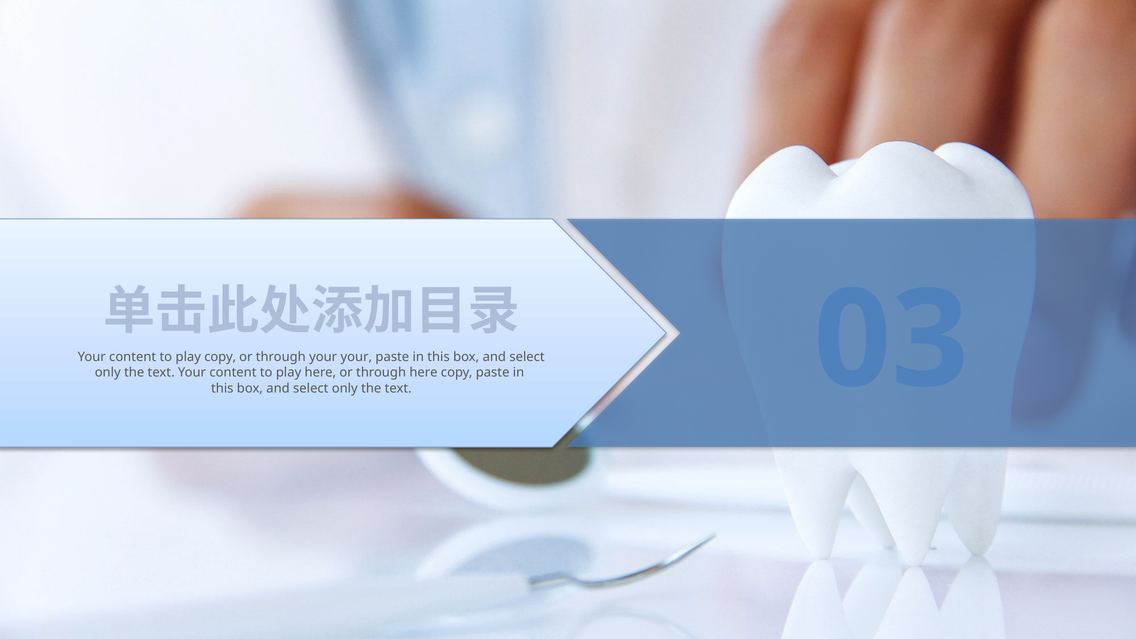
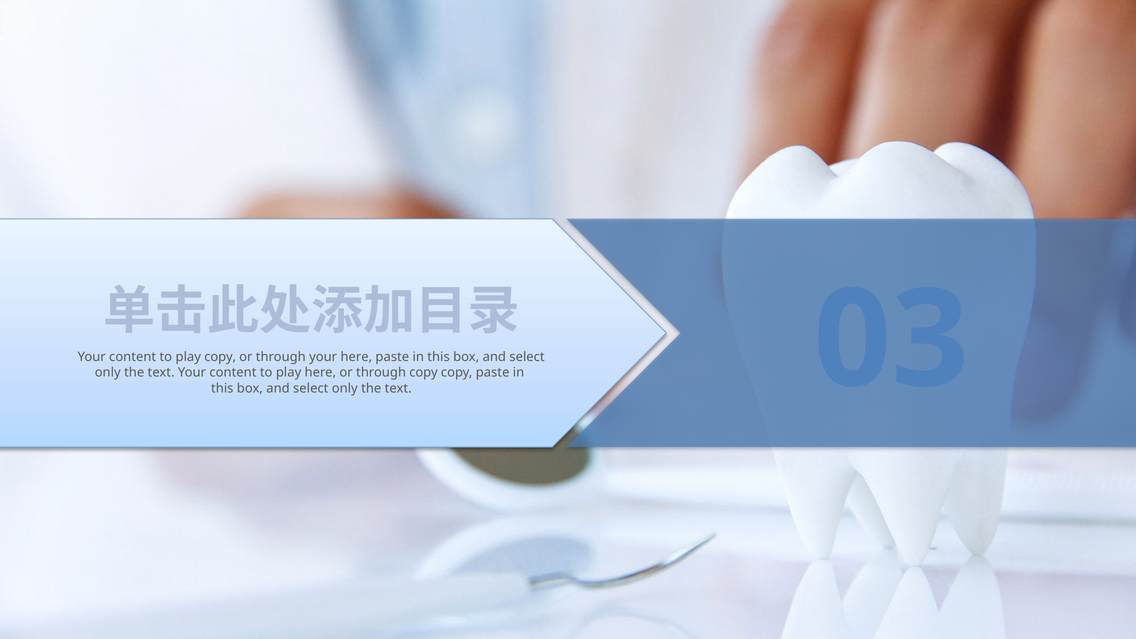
your your: your -> here
through here: here -> copy
